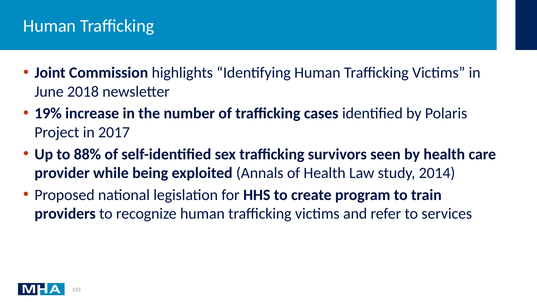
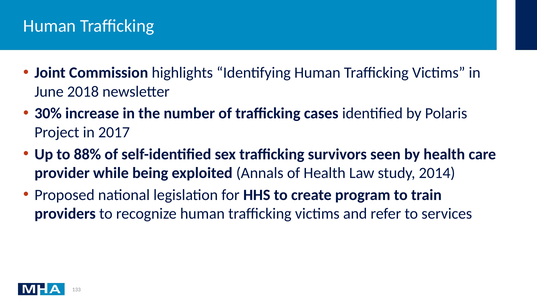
19%: 19% -> 30%
